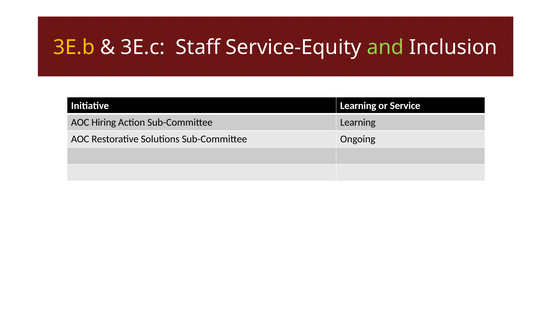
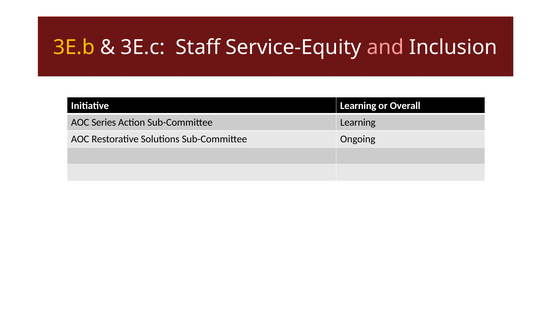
and colour: light green -> pink
Service: Service -> Overall
Hiring: Hiring -> Series
